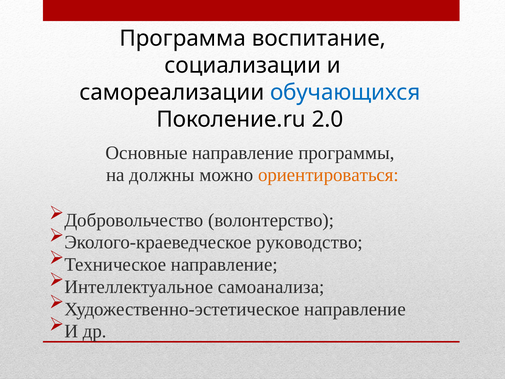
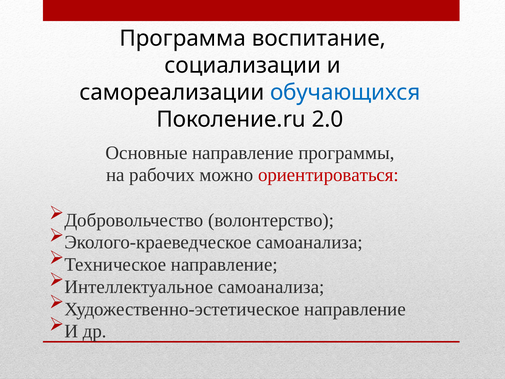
должны: должны -> рабочих
ориентироваться colour: orange -> red
Эколого-краеведческое руководство: руководство -> самоанализа
